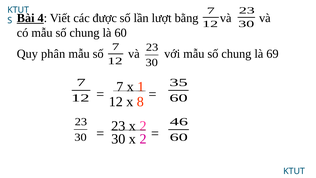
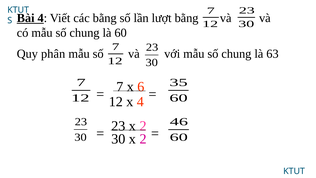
các được: được -> bằng
69: 69 -> 63
1: 1 -> 6
x 8: 8 -> 4
